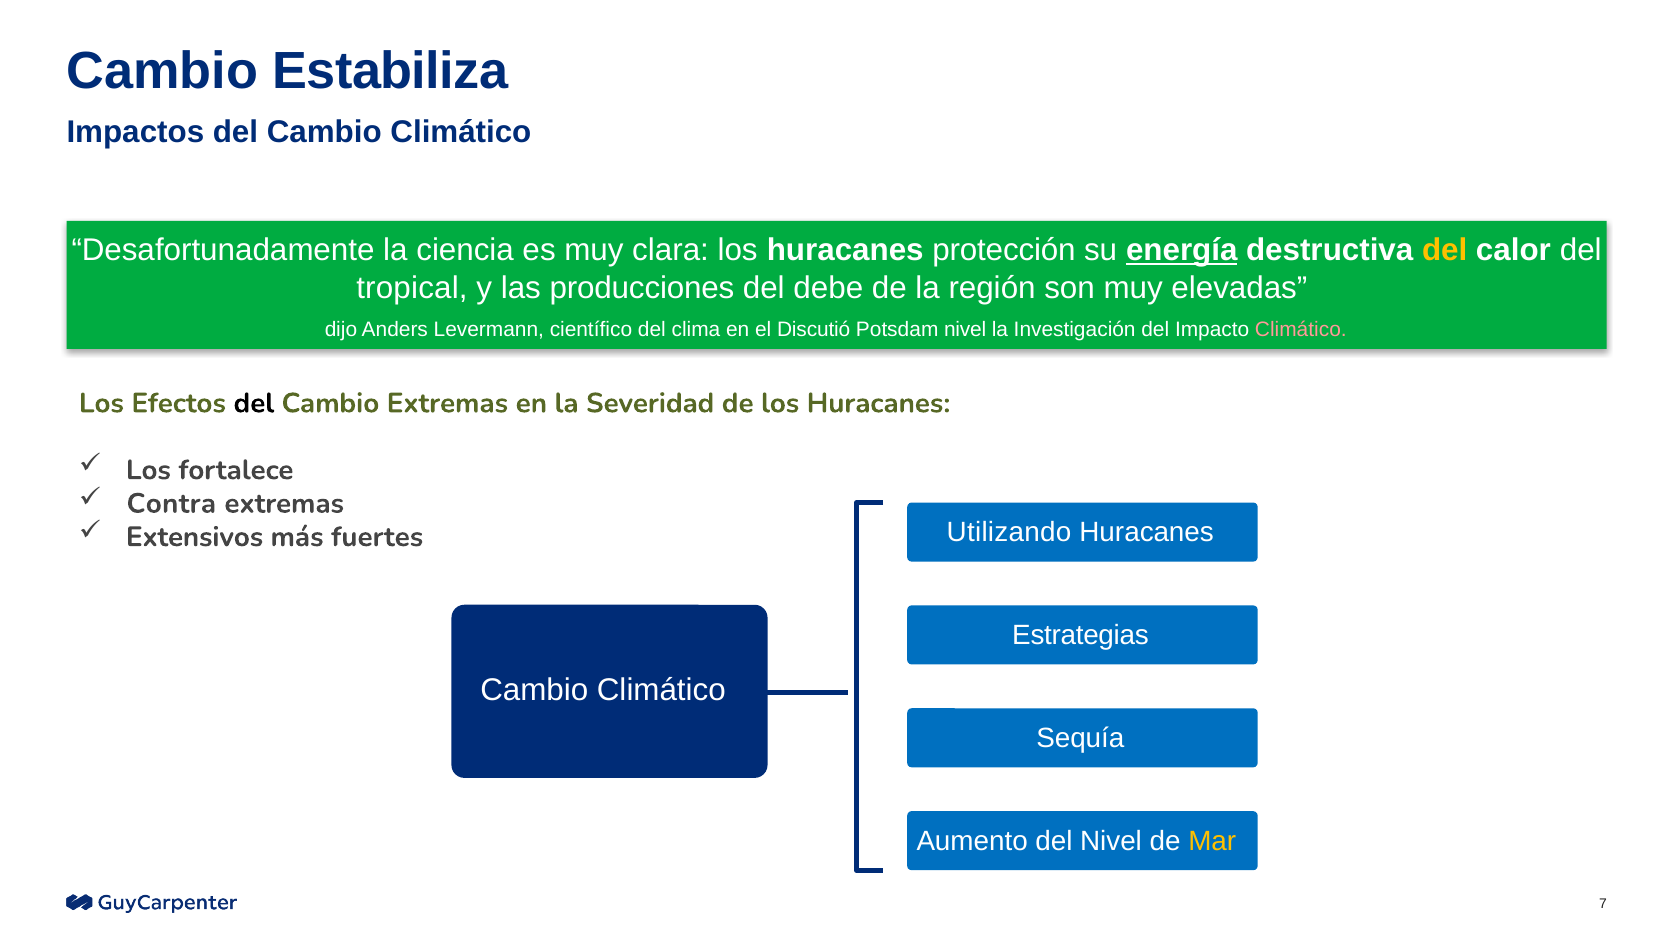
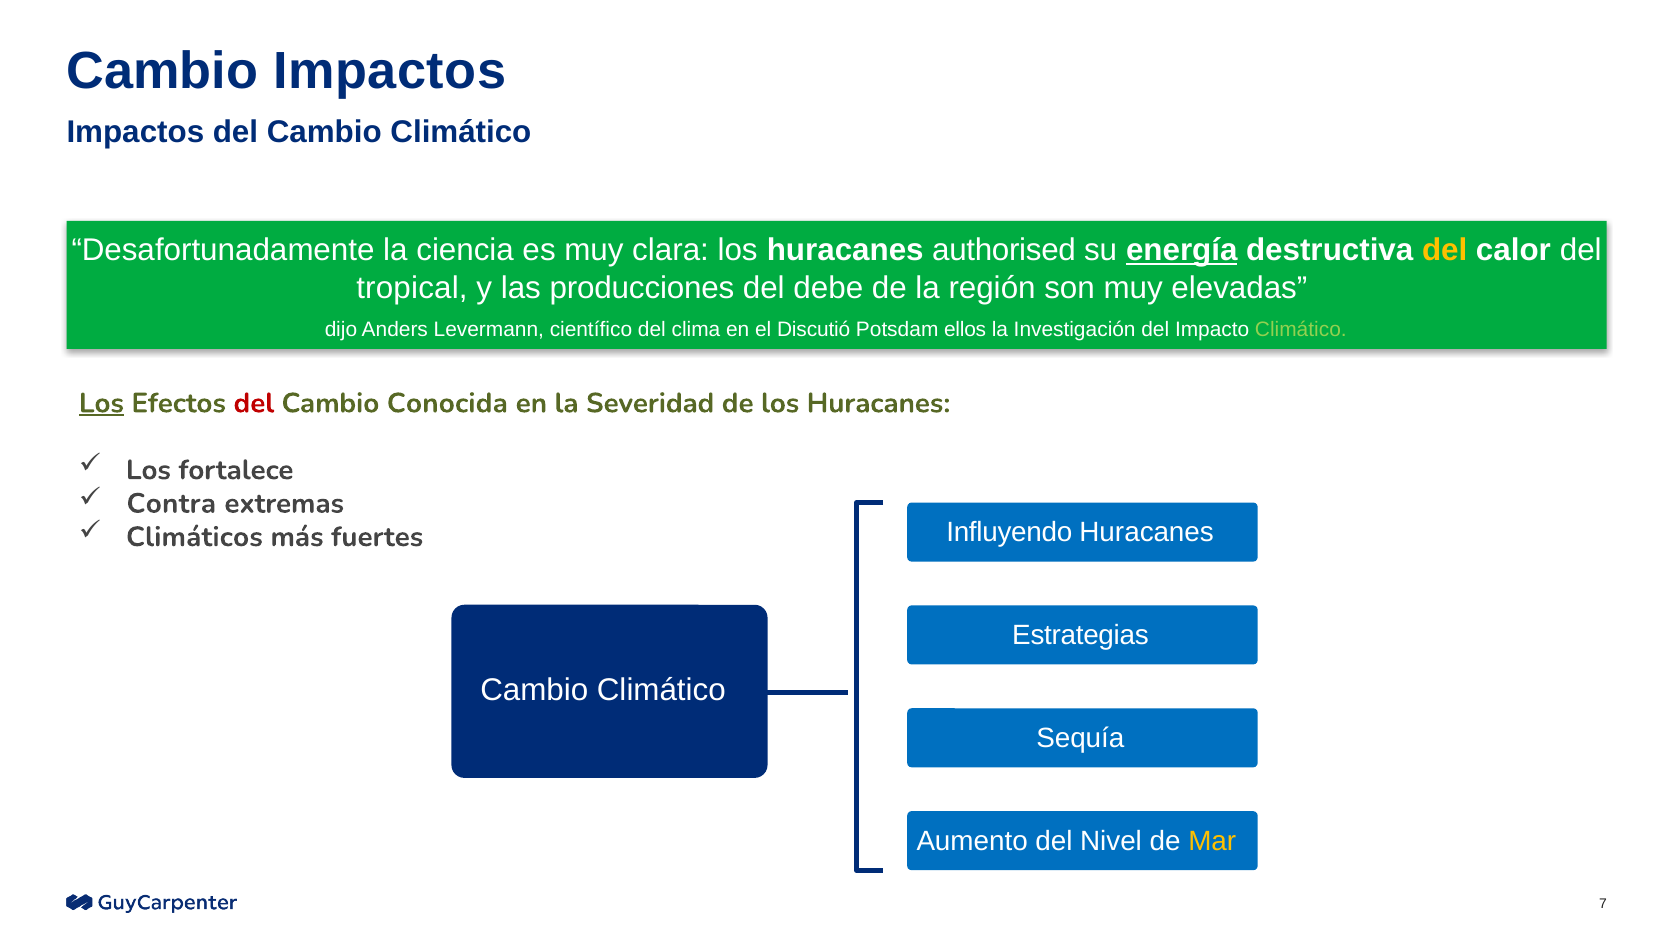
Cambio Estabiliza: Estabiliza -> Impactos
protección: protección -> authorised
Potsdam nivel: nivel -> ellos
Climático at (1301, 329) colour: pink -> light green
Los at (101, 403) underline: none -> present
del at (254, 403) colour: black -> red
Cambio Extremas: Extremas -> Conocida
Utilizando: Utilizando -> Influyendo
Extensivos: Extensivos -> Climáticos
